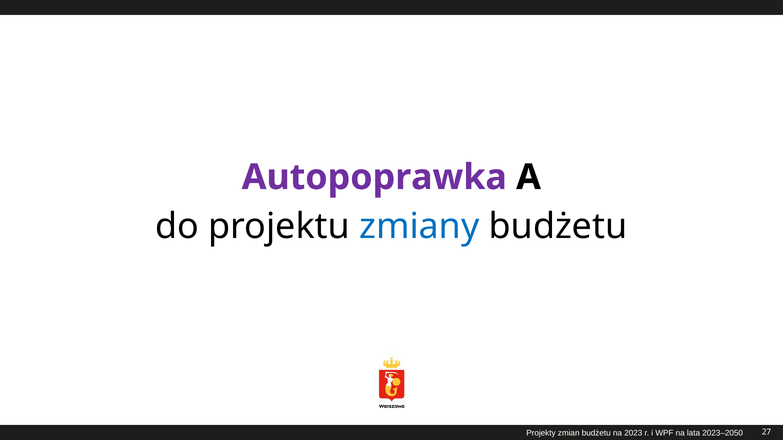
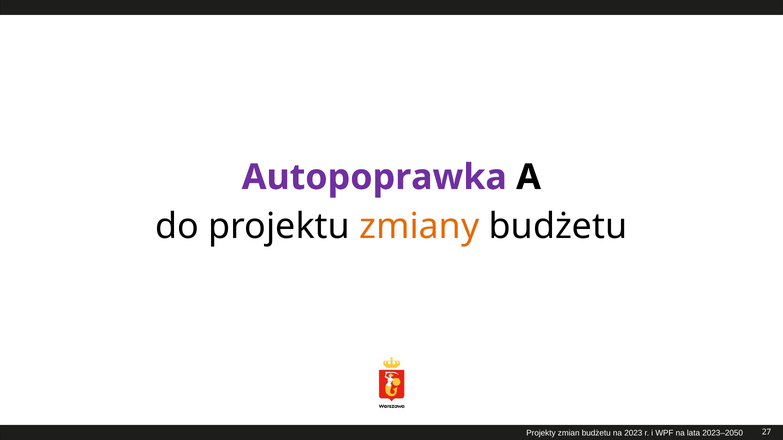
zmiany colour: blue -> orange
